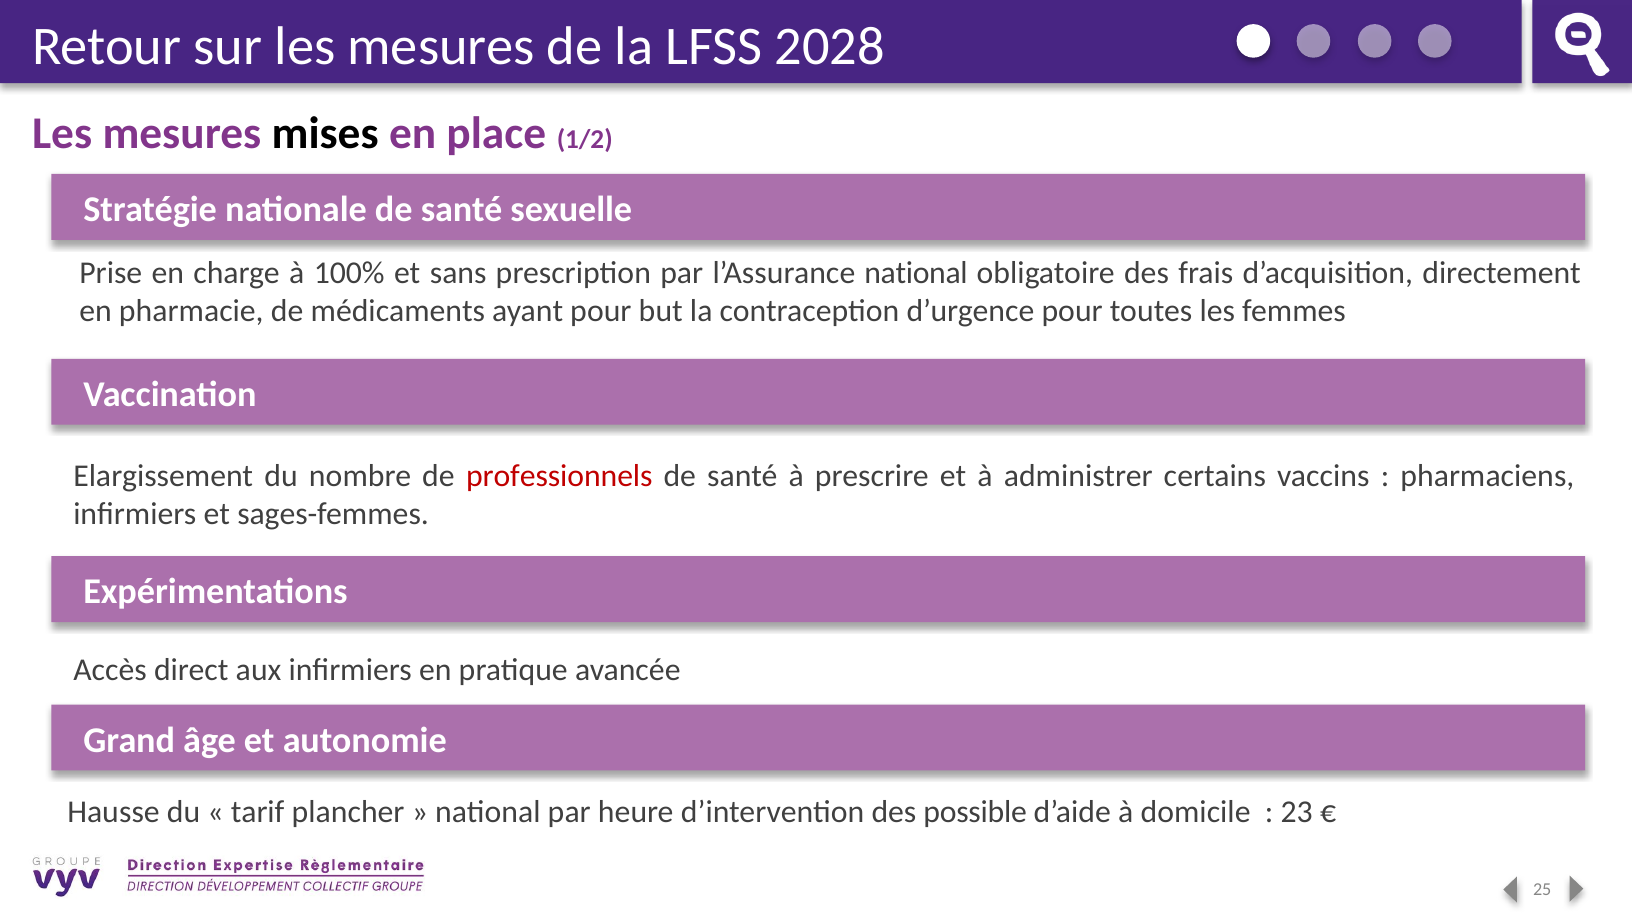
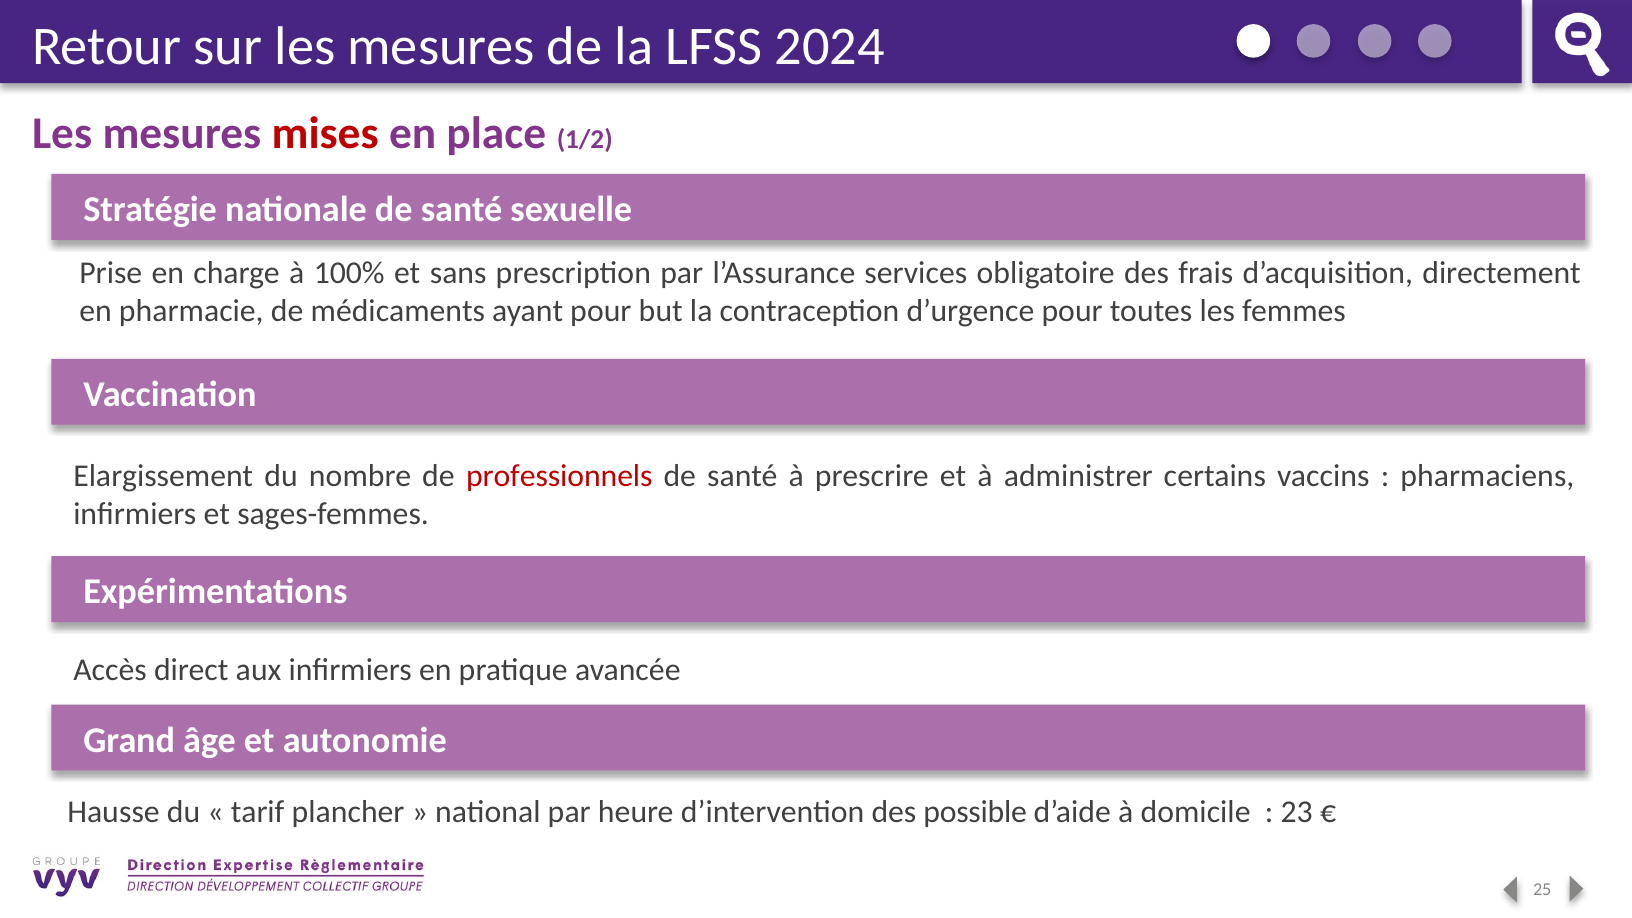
2028: 2028 -> 2024
mises colour: black -> red
l’Assurance national: national -> services
